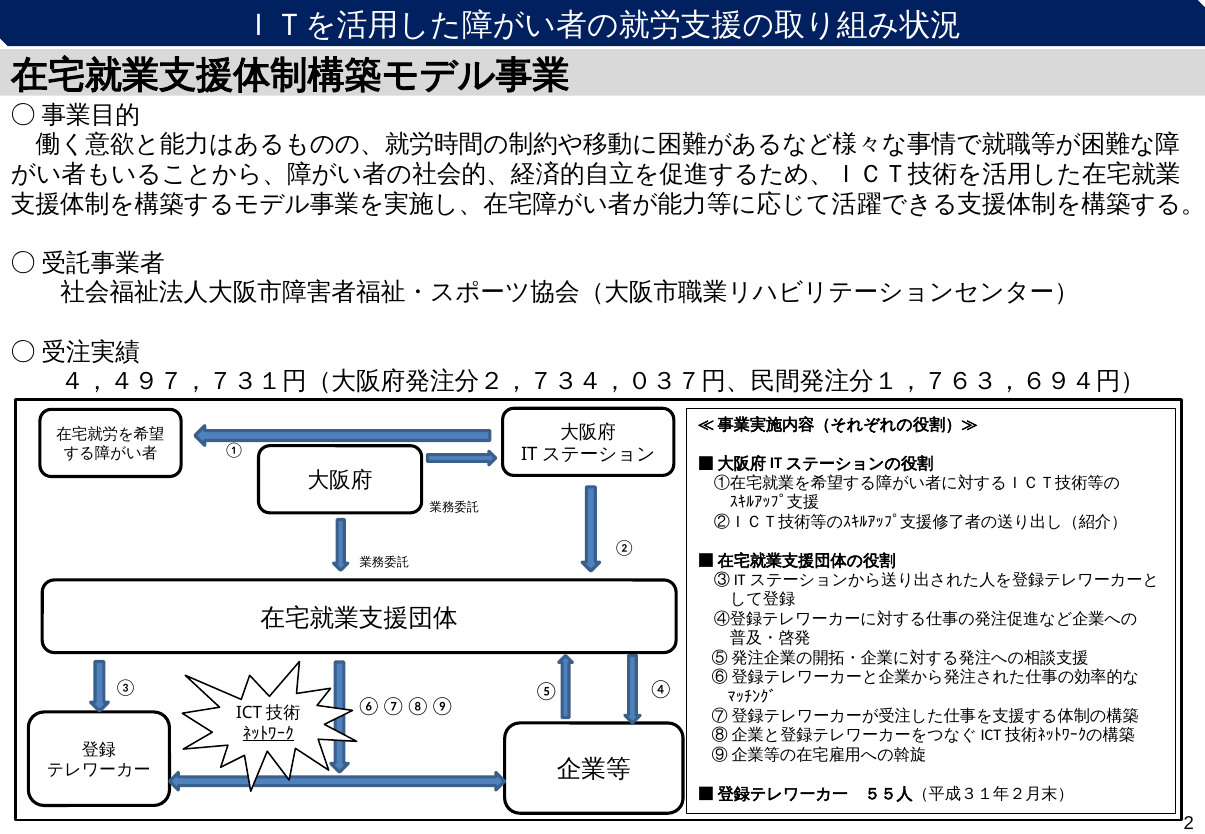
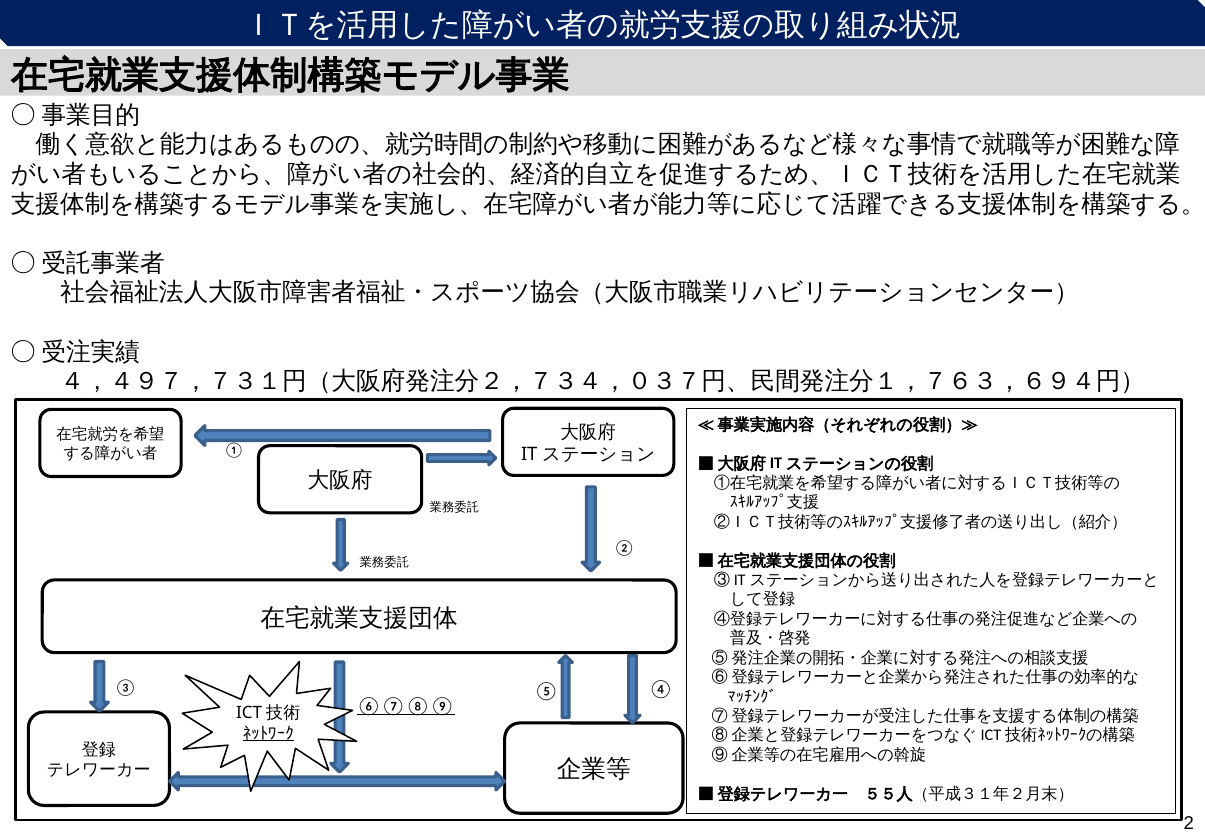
⑥⑦⑧⑨ underline: none -> present
